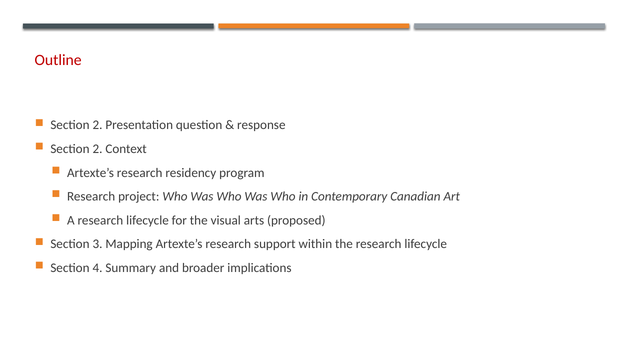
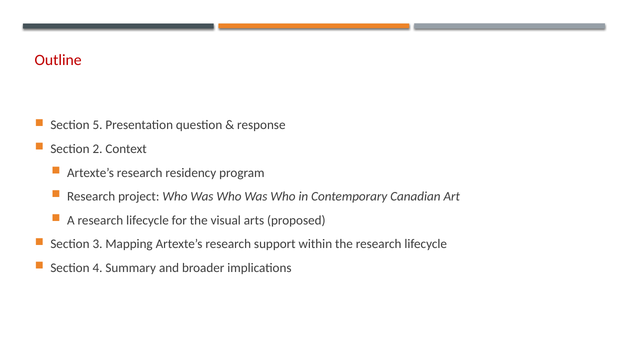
2 at (97, 125): 2 -> 5
